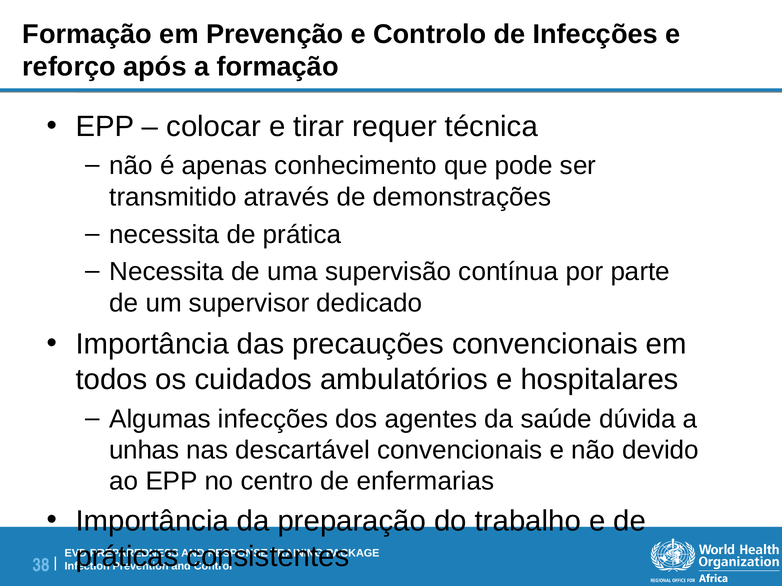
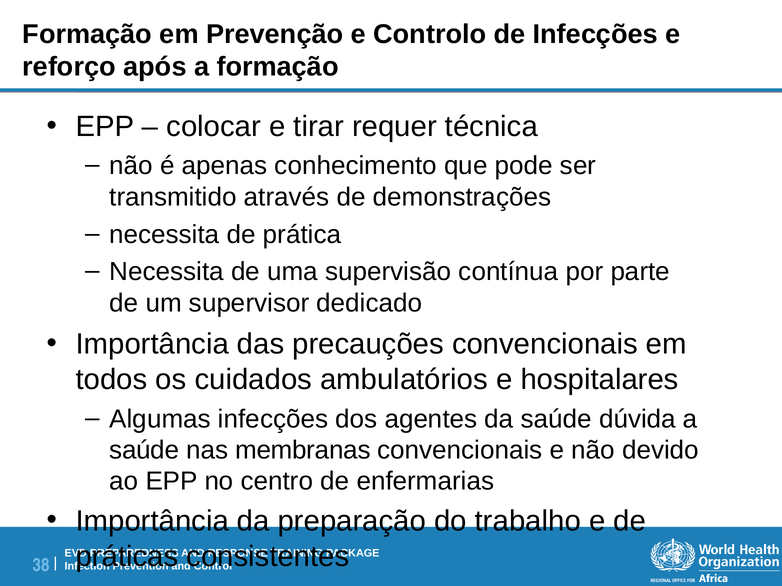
unhas at (144, 451): unhas -> saúde
descartável: descartável -> membranas
